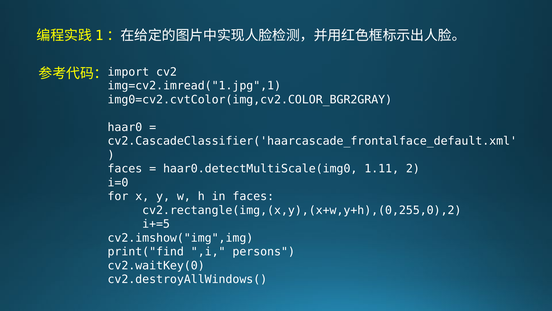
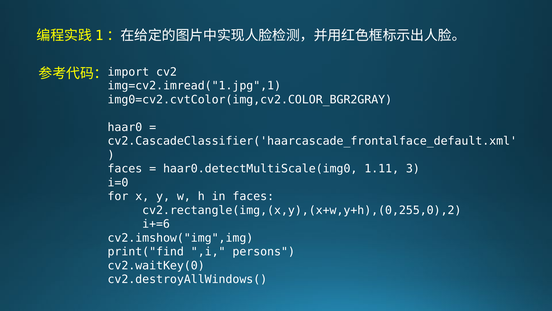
2: 2 -> 3
i+=5: i+=5 -> i+=6
